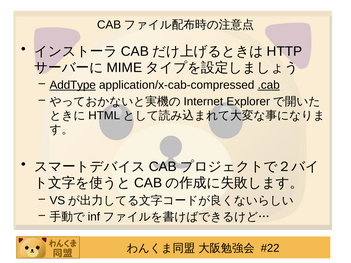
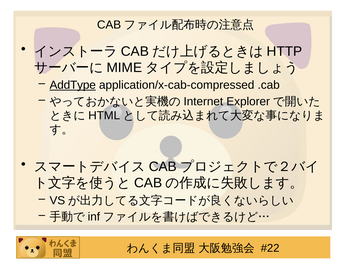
.cab underline: present -> none
